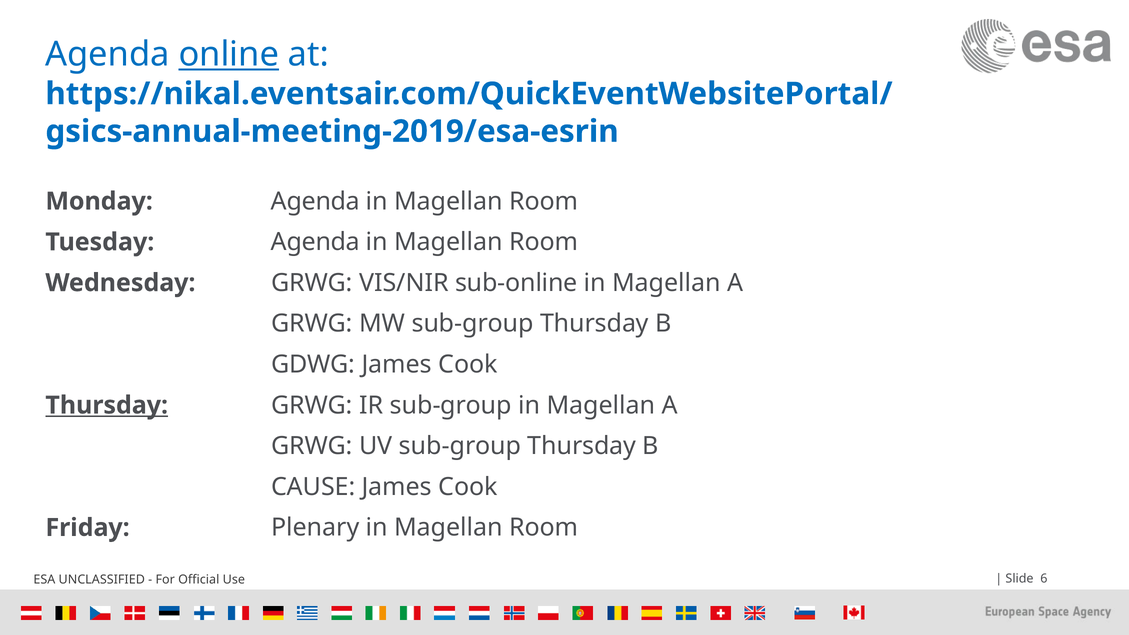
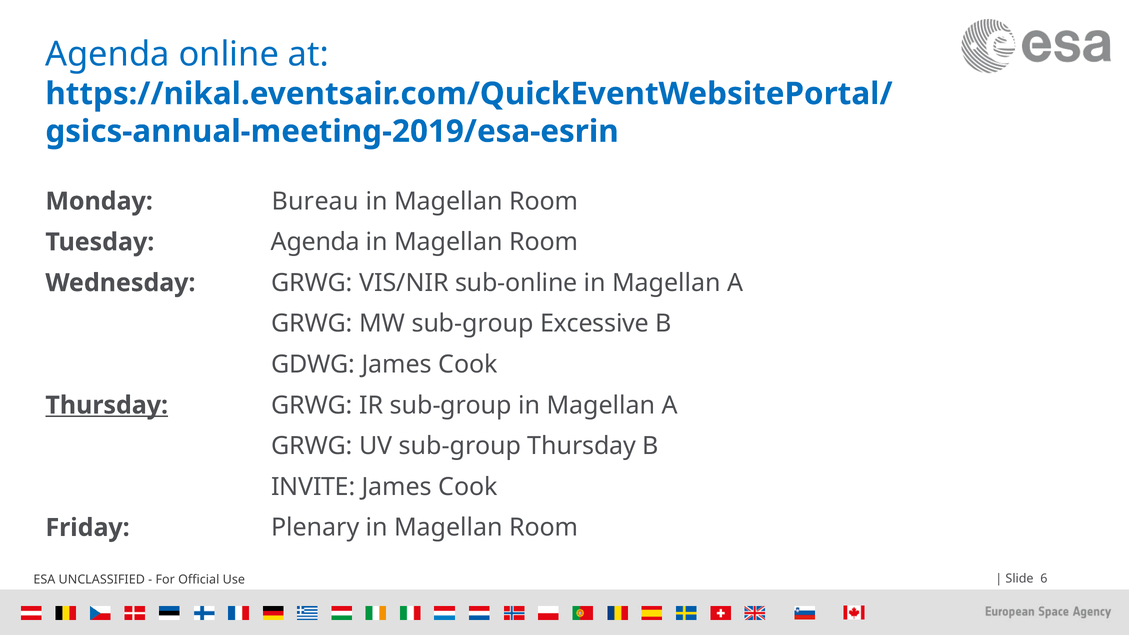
online underline: present -> none
Monday Agenda: Agenda -> Bureau
MW sub-group Thursday: Thursday -> Excessive
CAUSE: CAUSE -> INVITE
